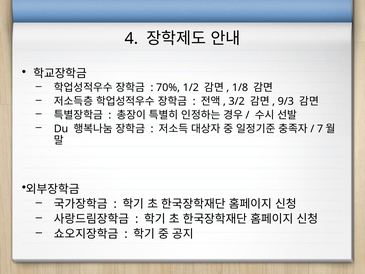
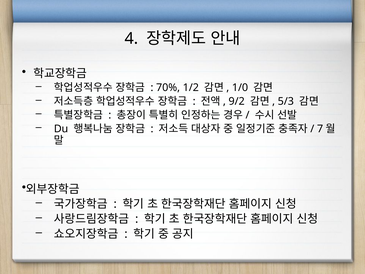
1/8: 1/8 -> 1/0
3/2: 3/2 -> 9/2
9/3: 9/3 -> 5/3
